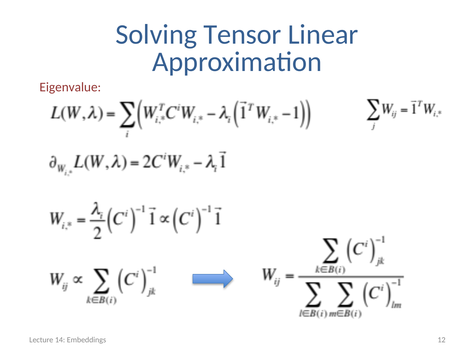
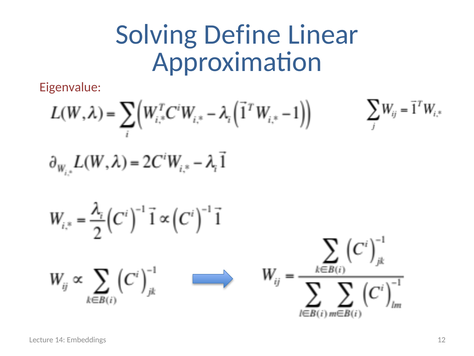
Tensor: Tensor -> Define
